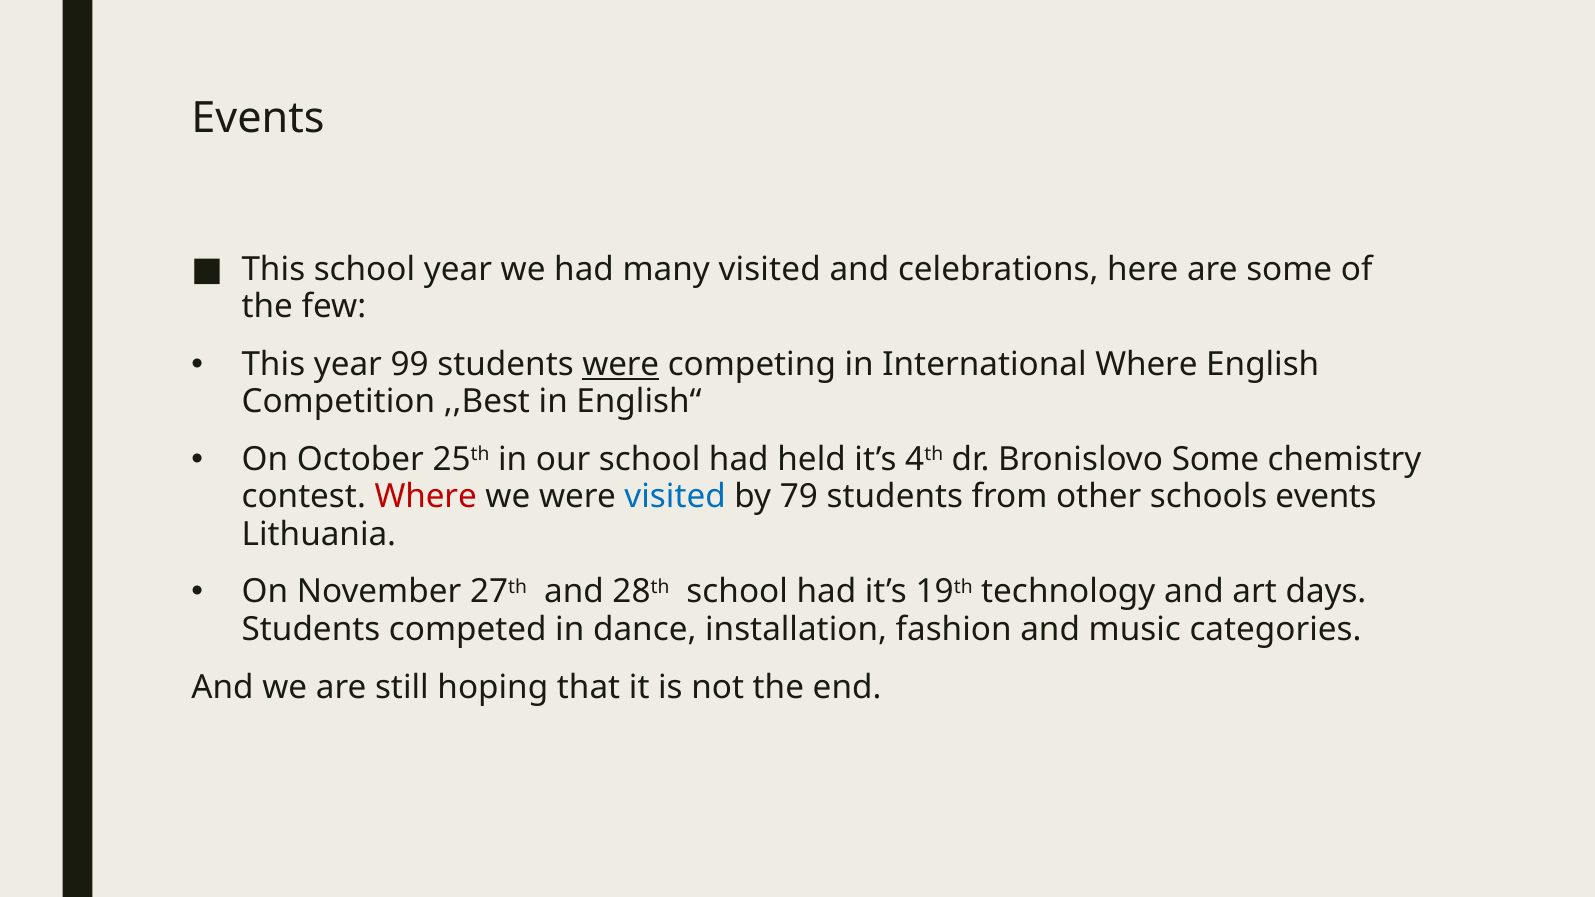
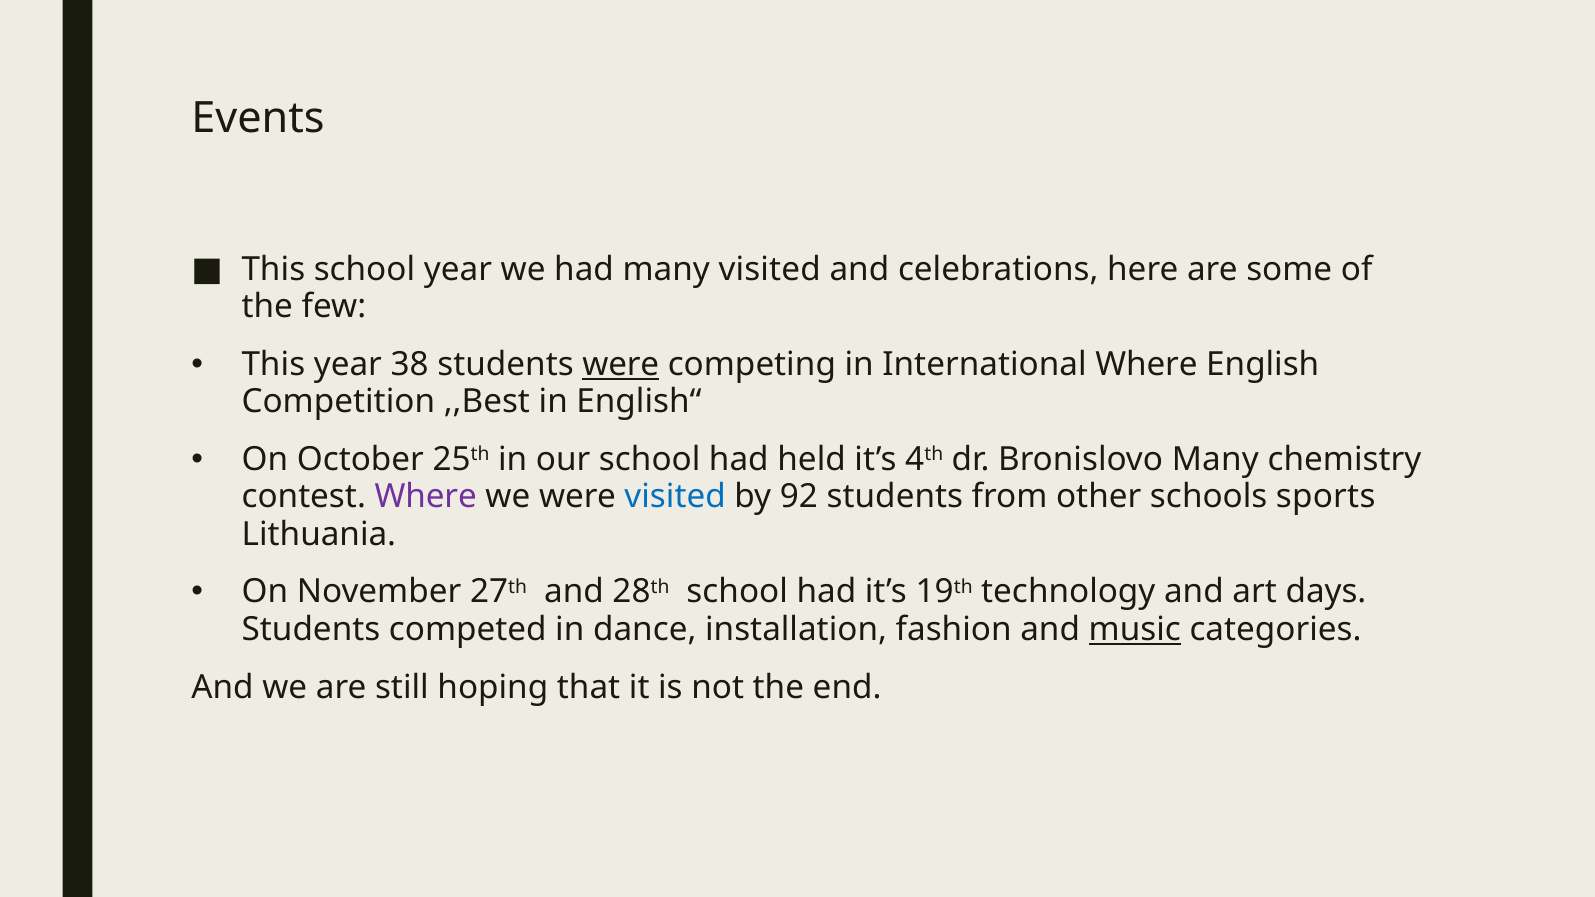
99: 99 -> 38
Bronislovo Some: Some -> Many
Where at (426, 497) colour: red -> purple
79: 79 -> 92
schools events: events -> sports
music underline: none -> present
